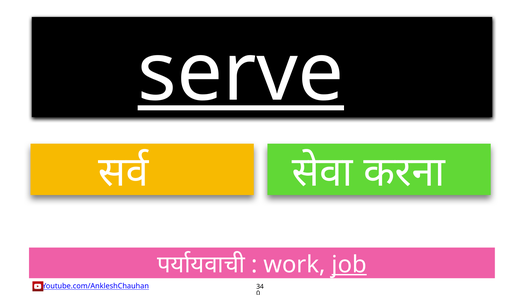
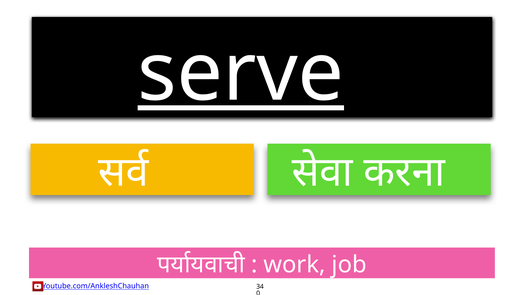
job underline: present -> none
